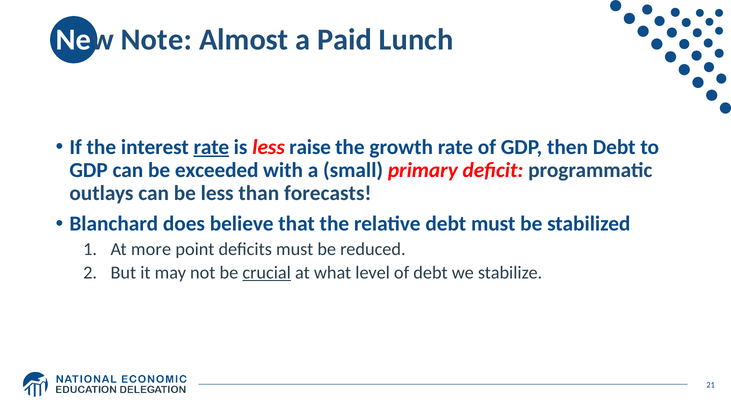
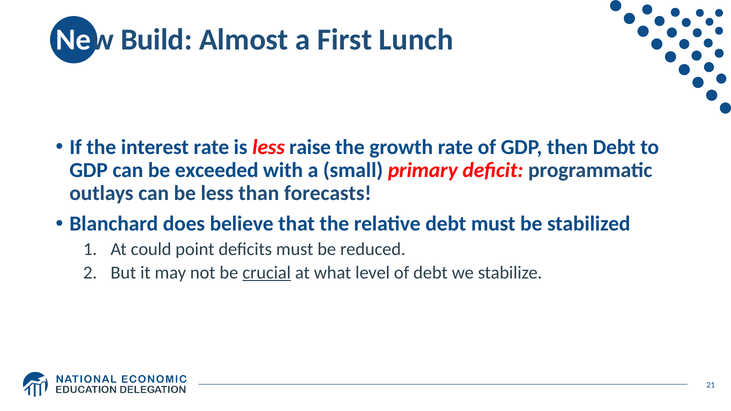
Note: Note -> Build
Paid: Paid -> First
rate at (211, 147) underline: present -> none
more: more -> could
